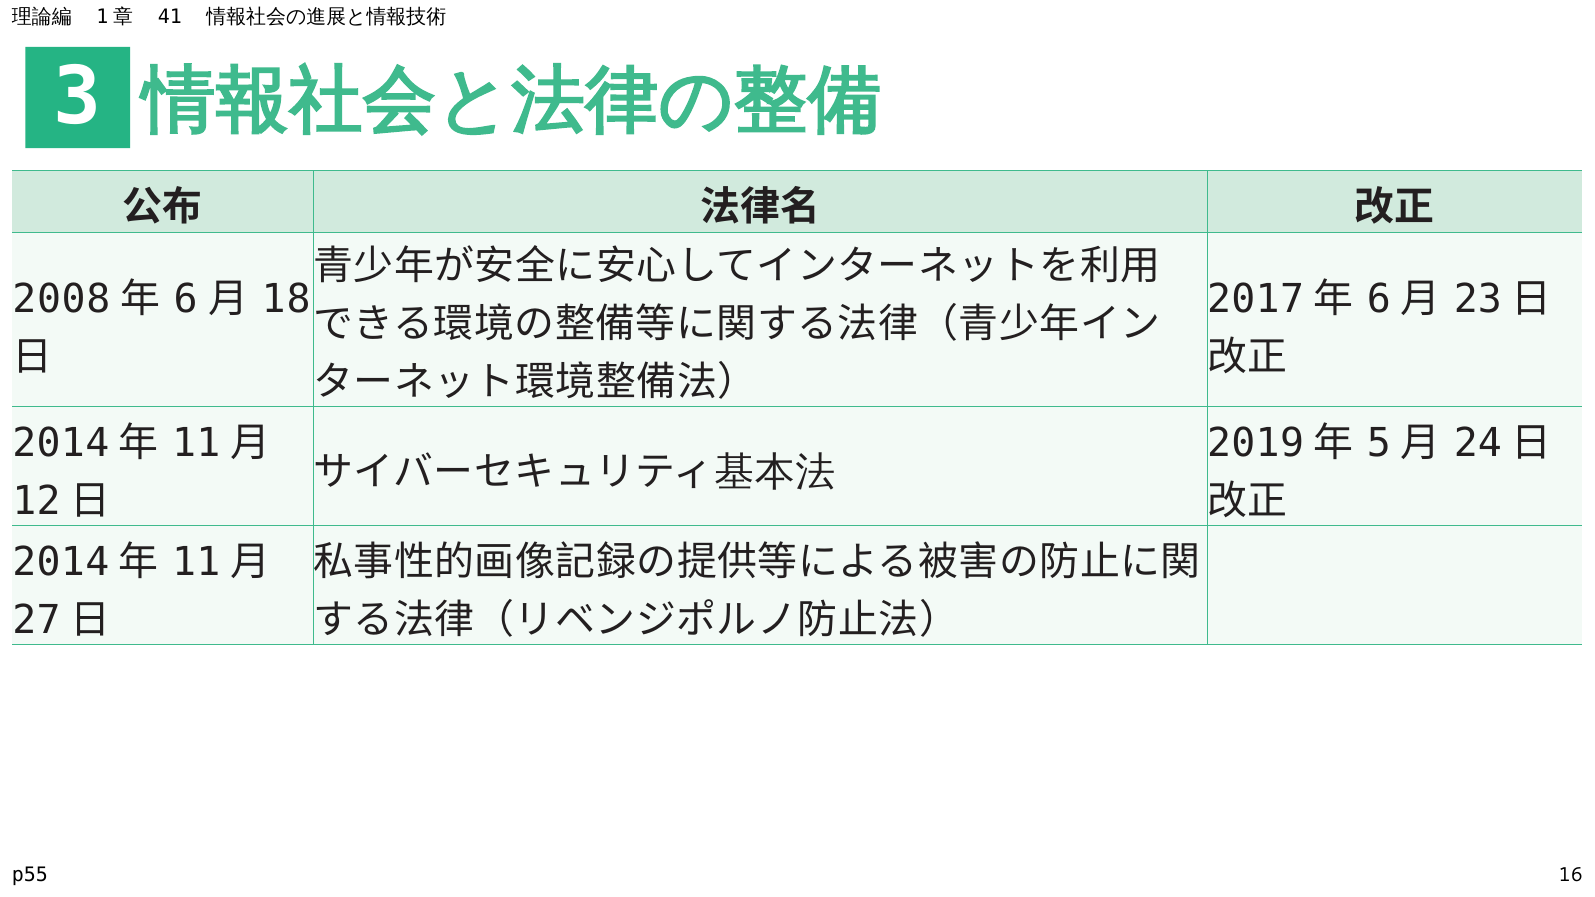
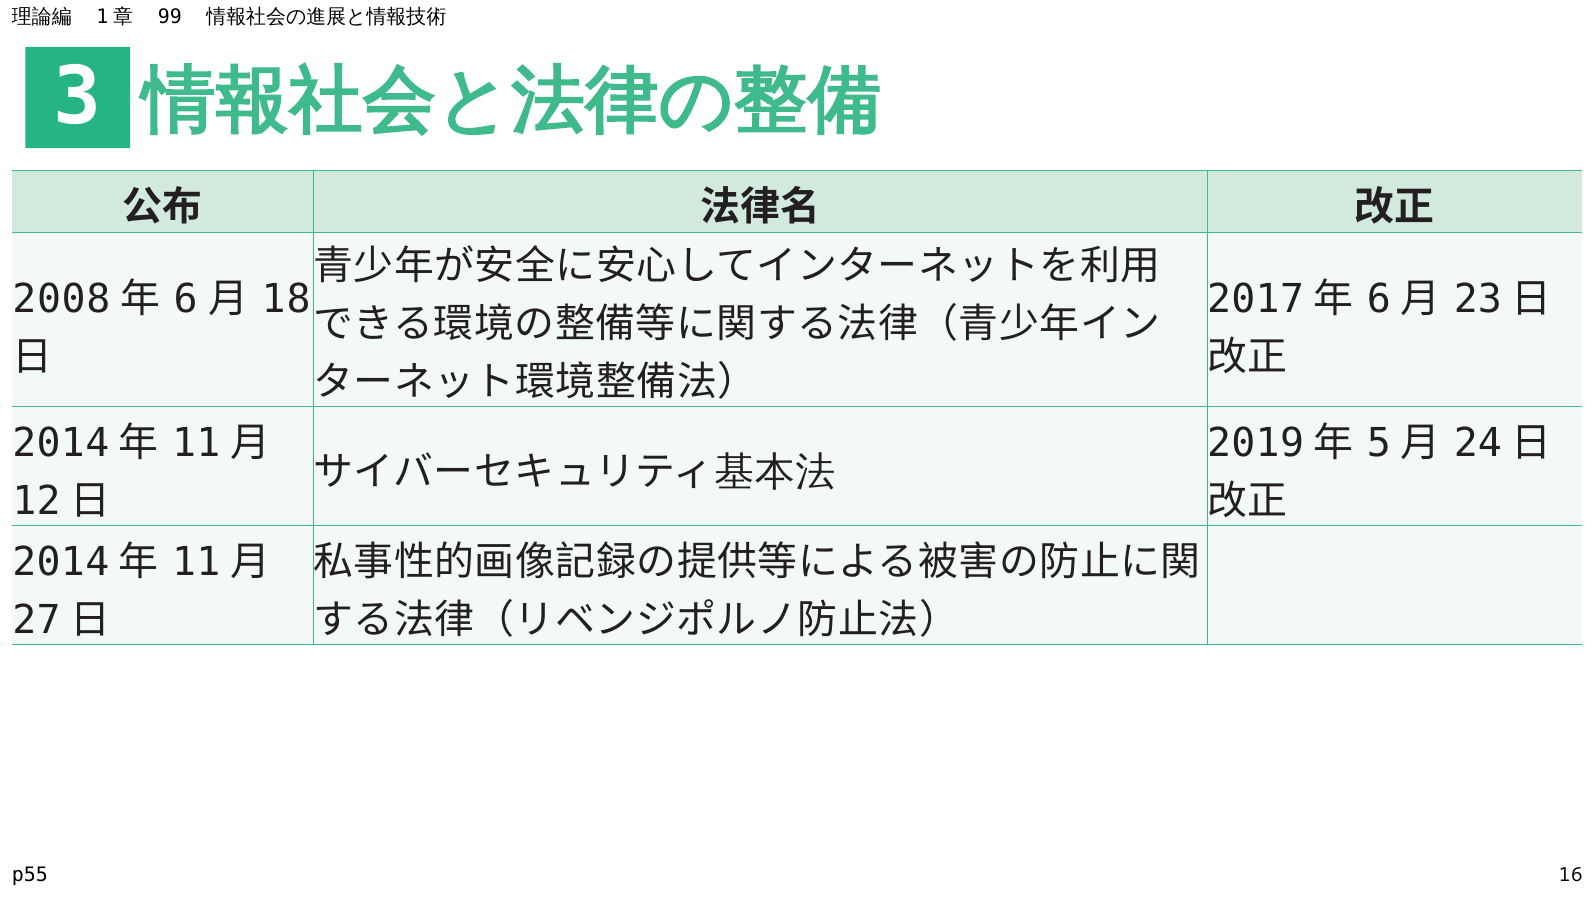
41: 41 -> 99
